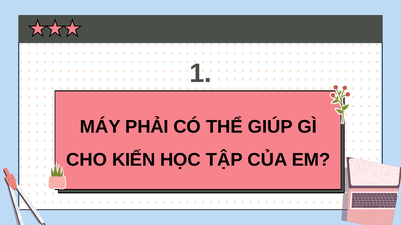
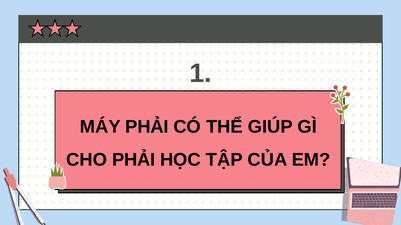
CHO KIẾN: KIẾN -> PHẢI
